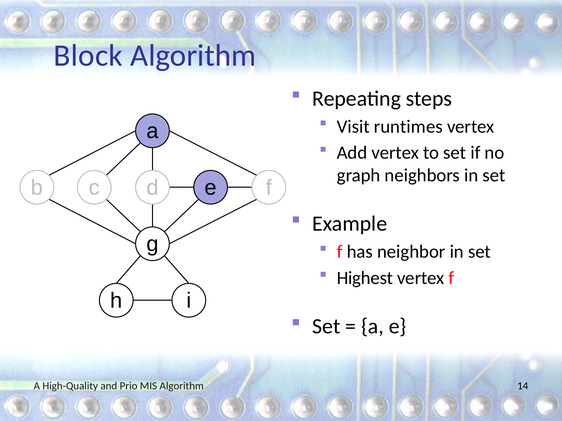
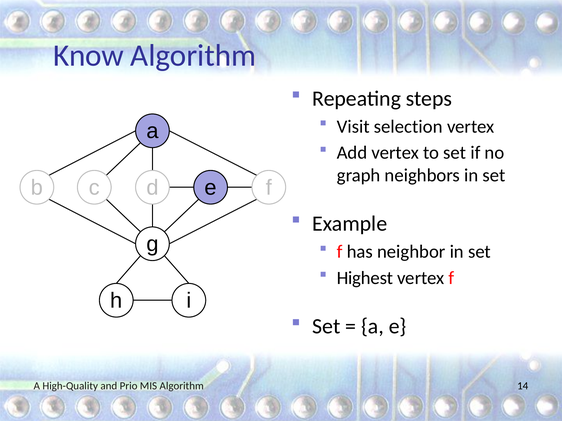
Block: Block -> Know
runtimes: runtimes -> selection
